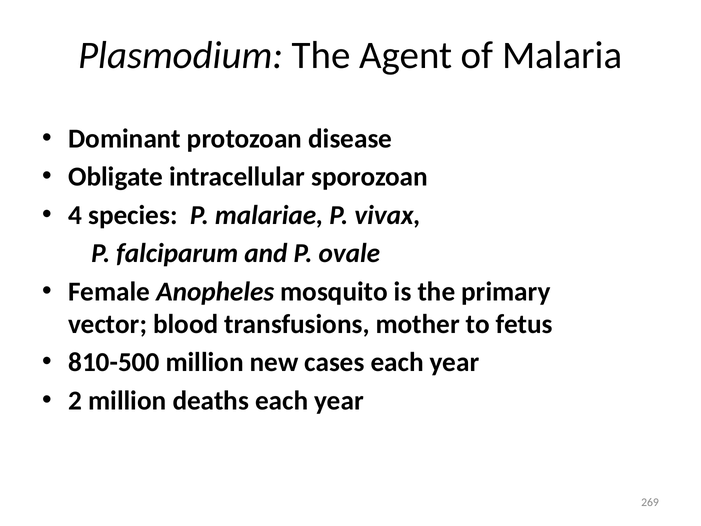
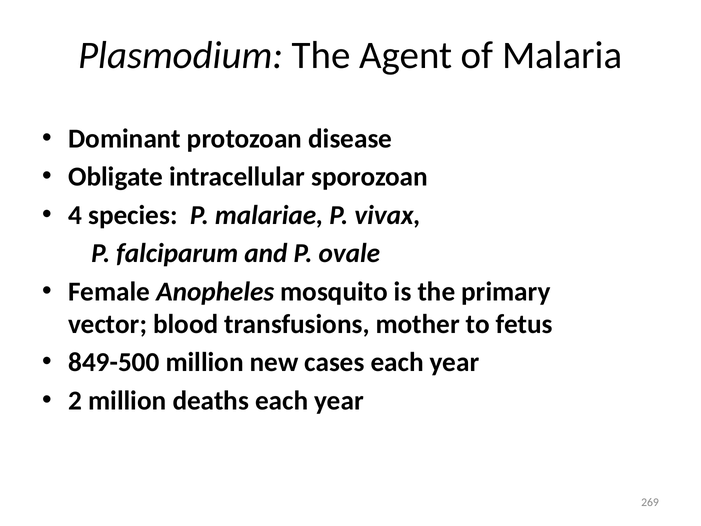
810-500: 810-500 -> 849-500
